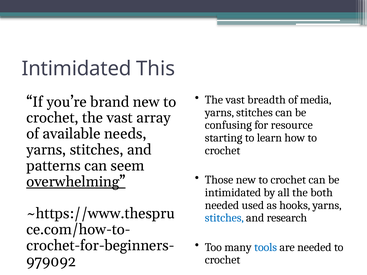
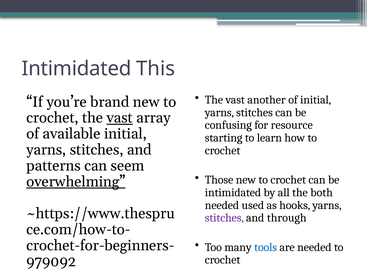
breadth: breadth -> another
of media: media -> initial
vast at (120, 118) underline: none -> present
available needs: needs -> initial
stitches at (224, 218) colour: blue -> purple
research: research -> through
